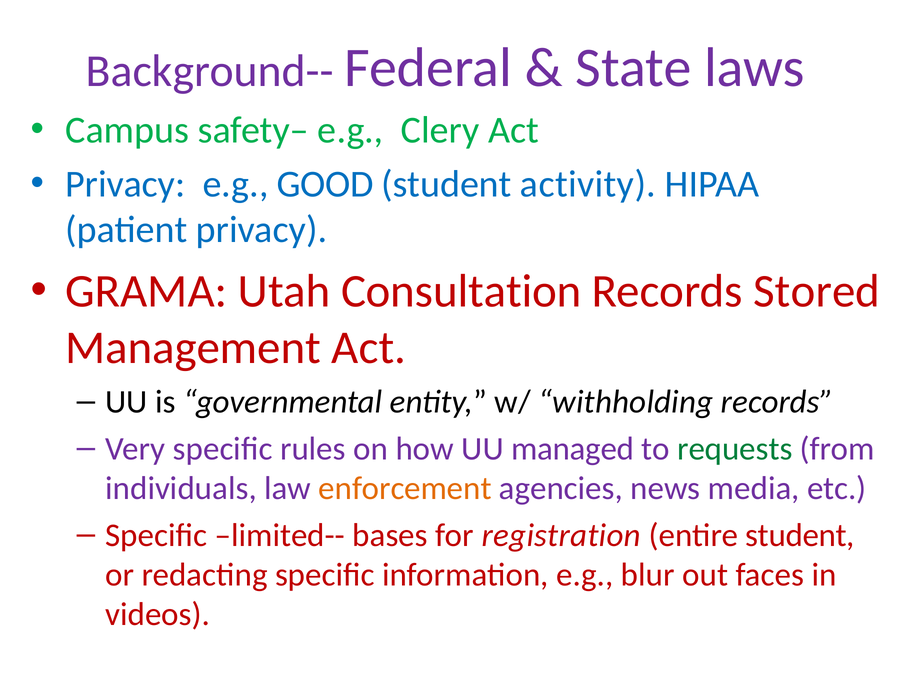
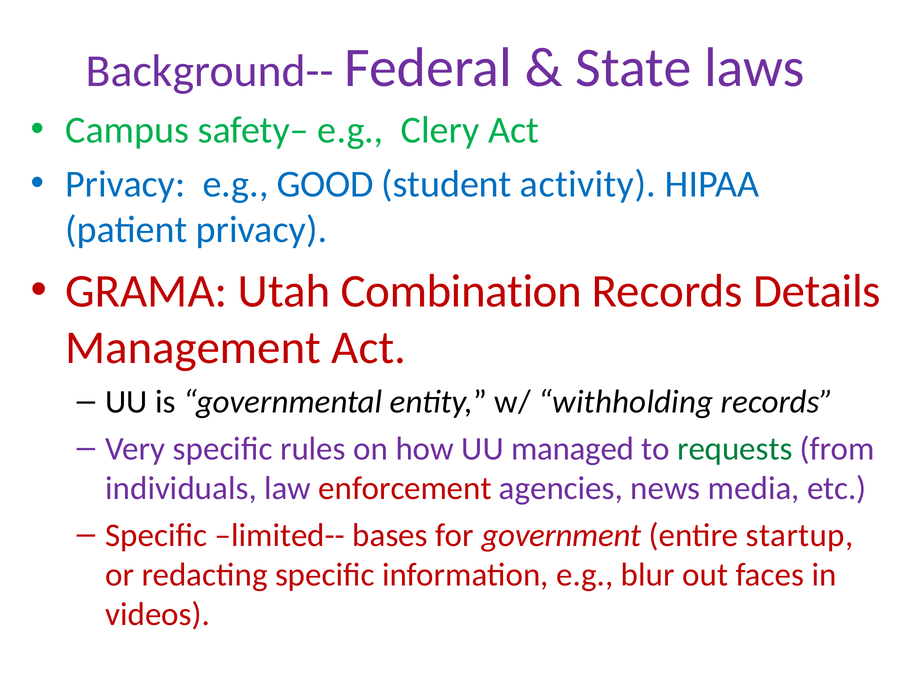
Consultation: Consultation -> Combination
Stored: Stored -> Details
enforcement colour: orange -> red
registration: registration -> government
entire student: student -> startup
